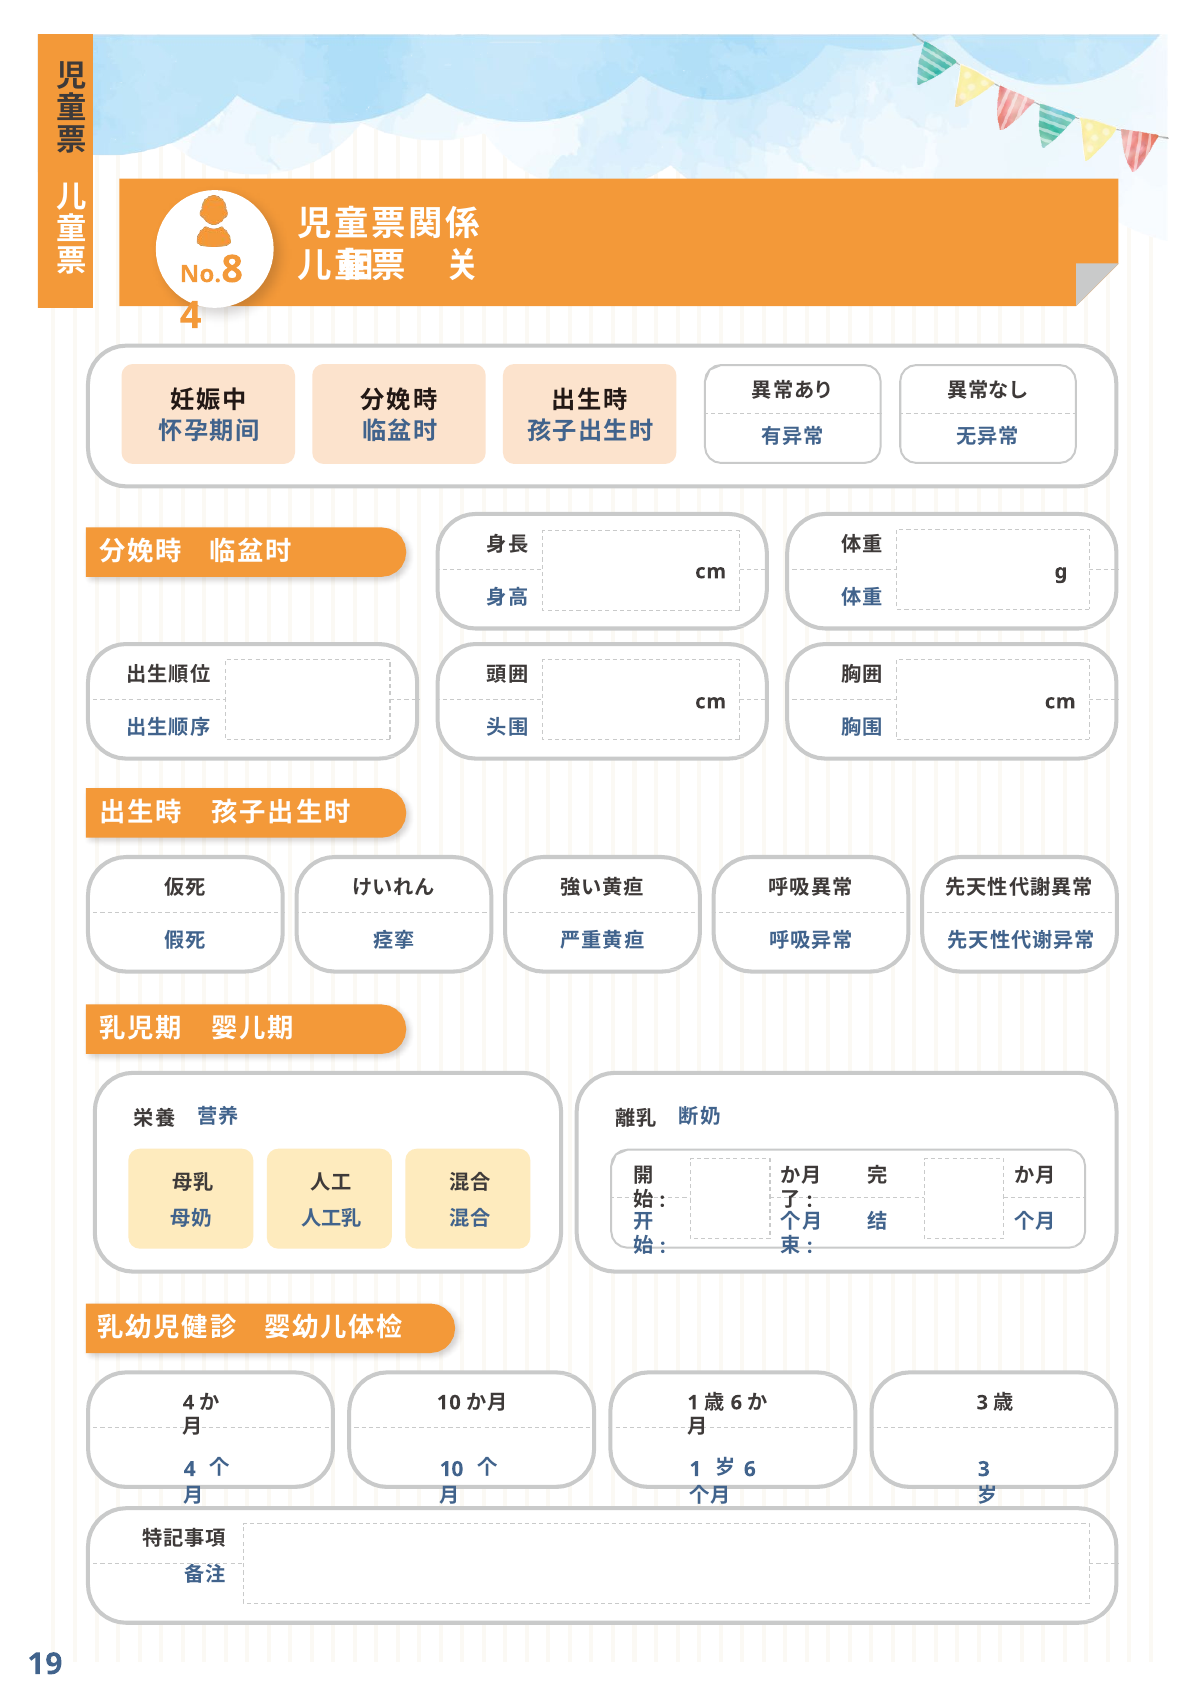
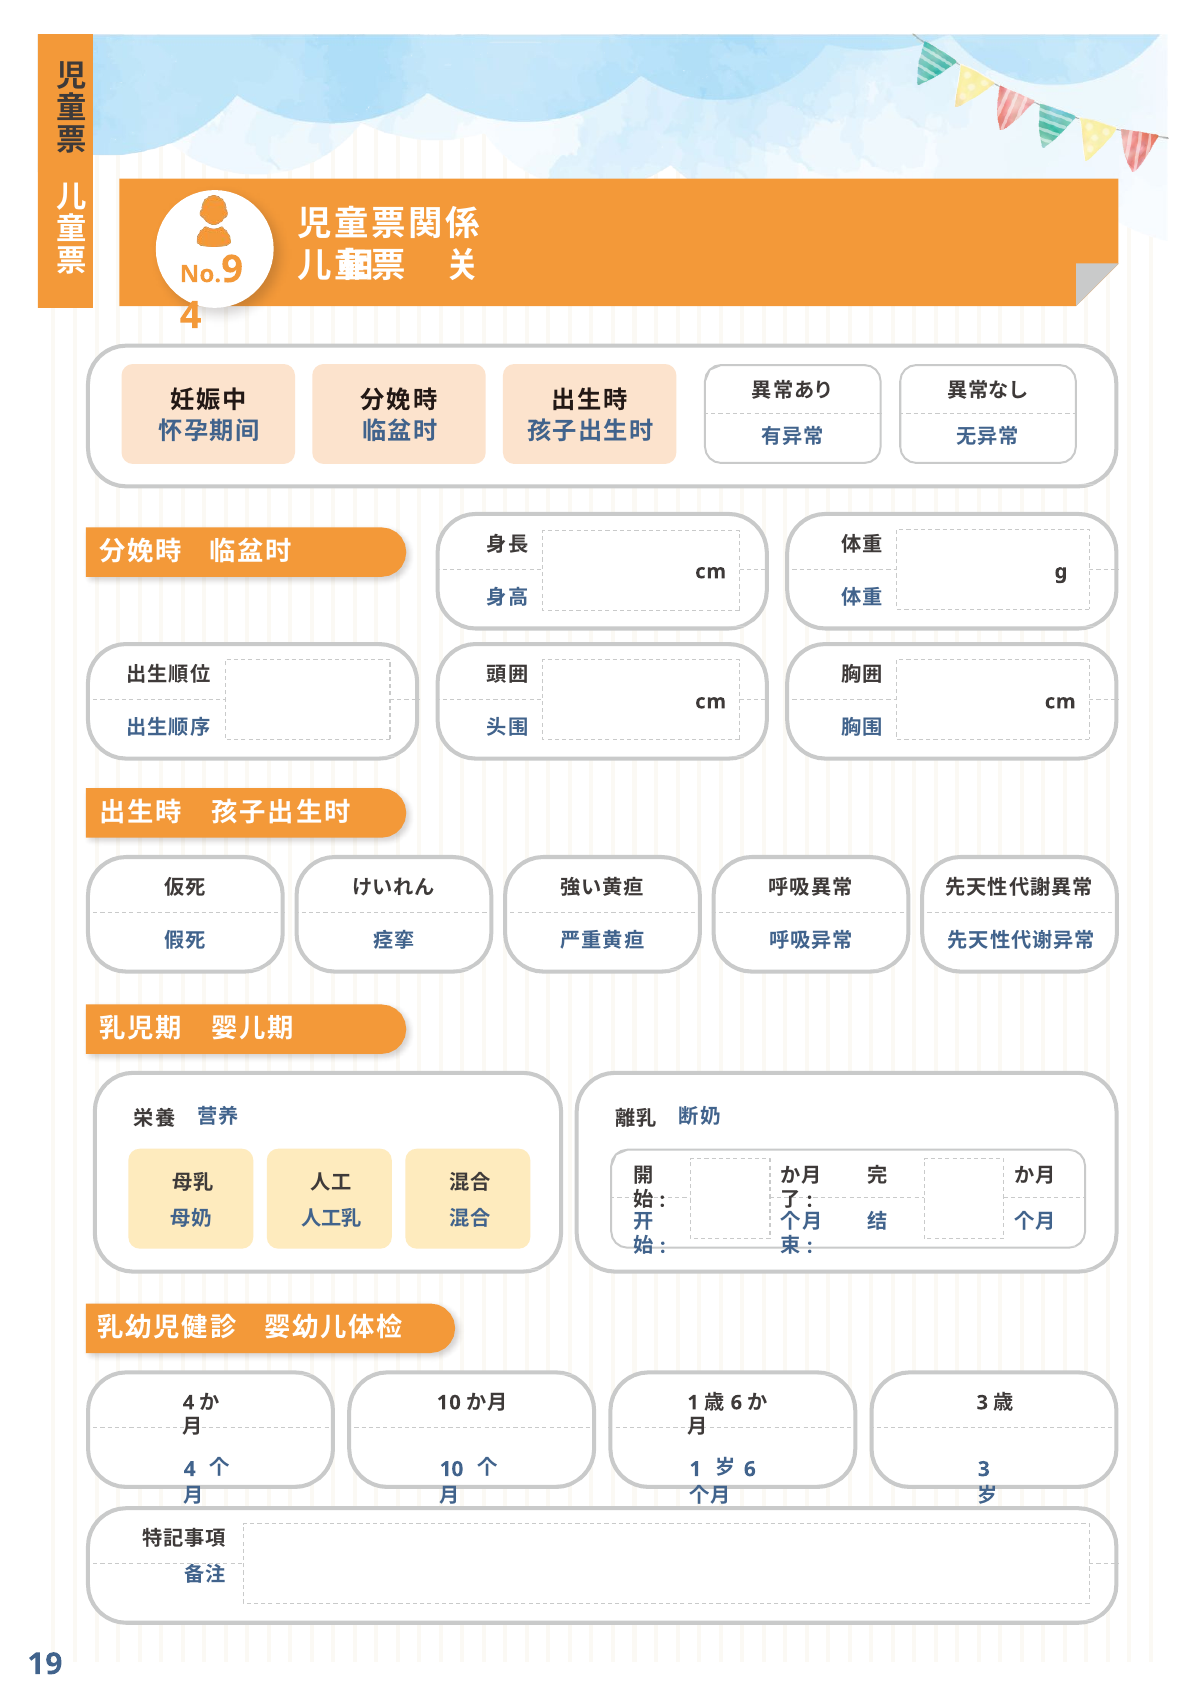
8: 8 -> 9
